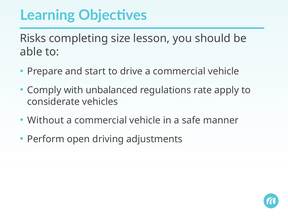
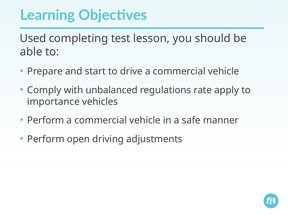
Risks: Risks -> Used
size: size -> test
considerate: considerate -> importance
Without at (46, 120): Without -> Perform
